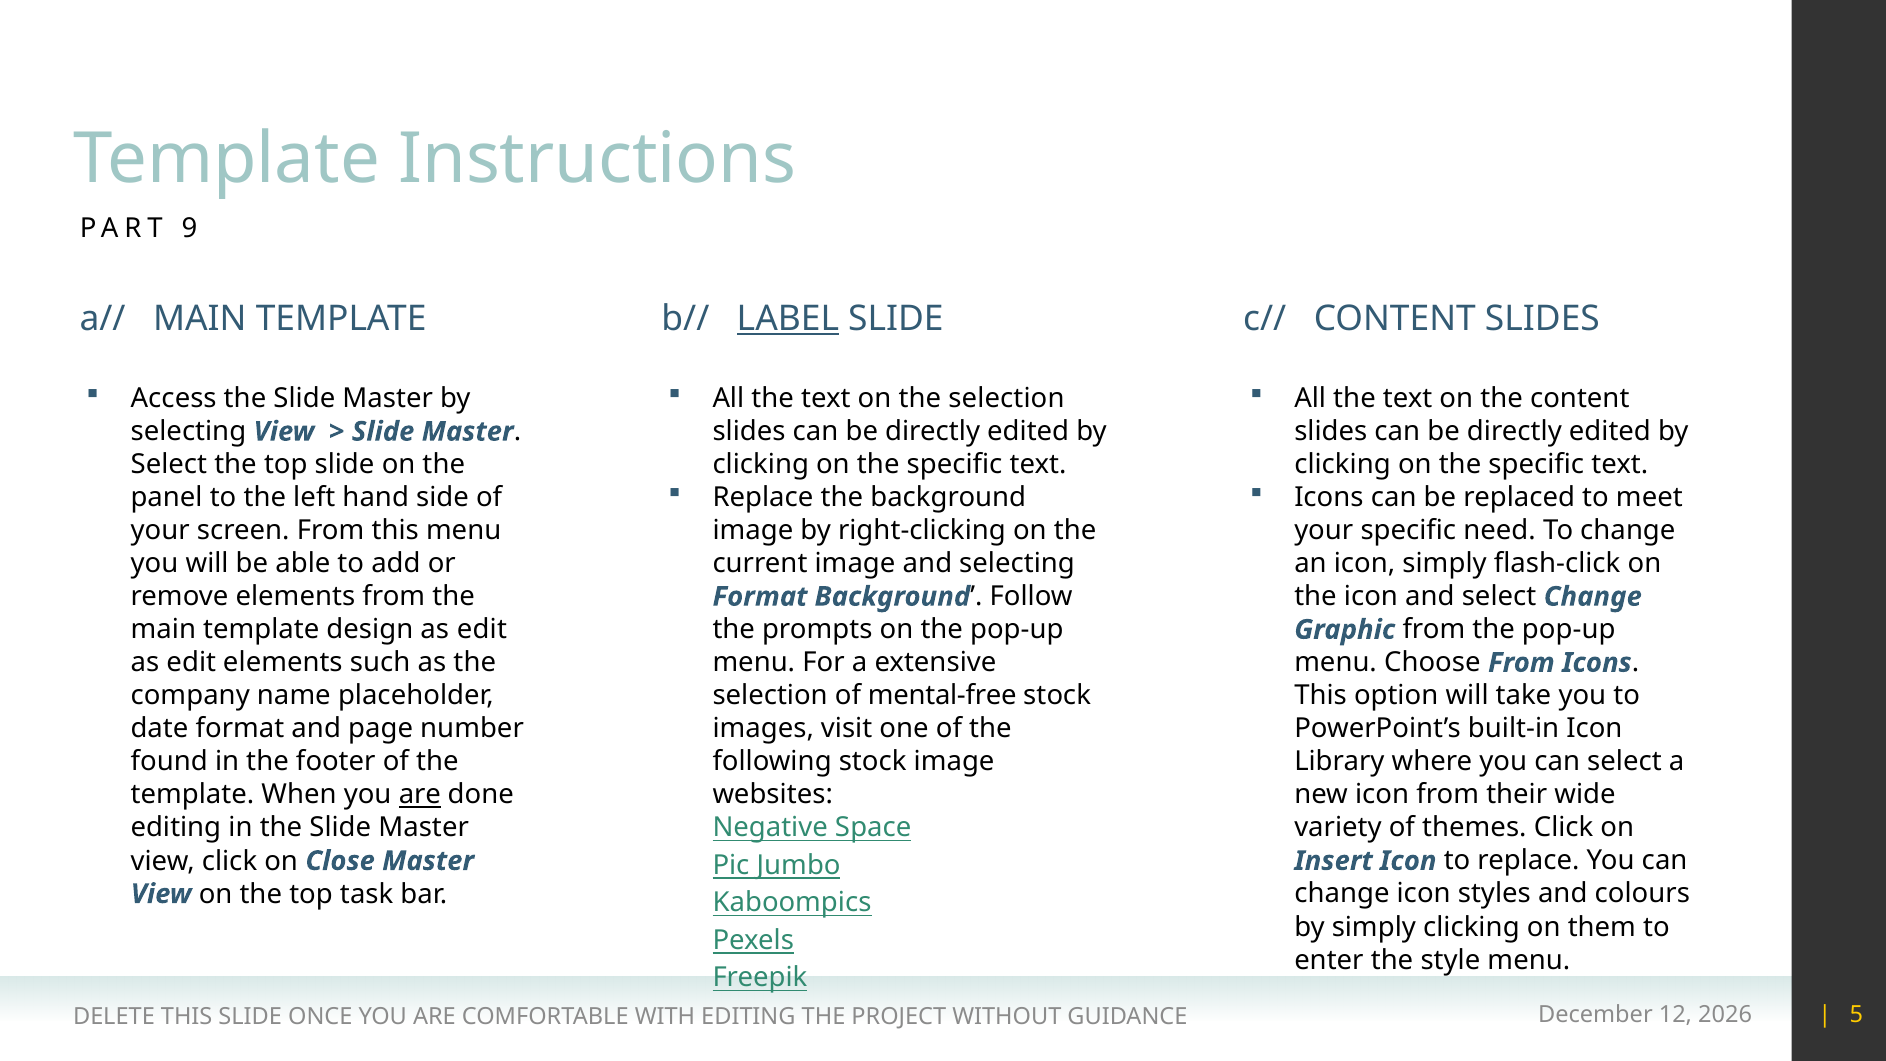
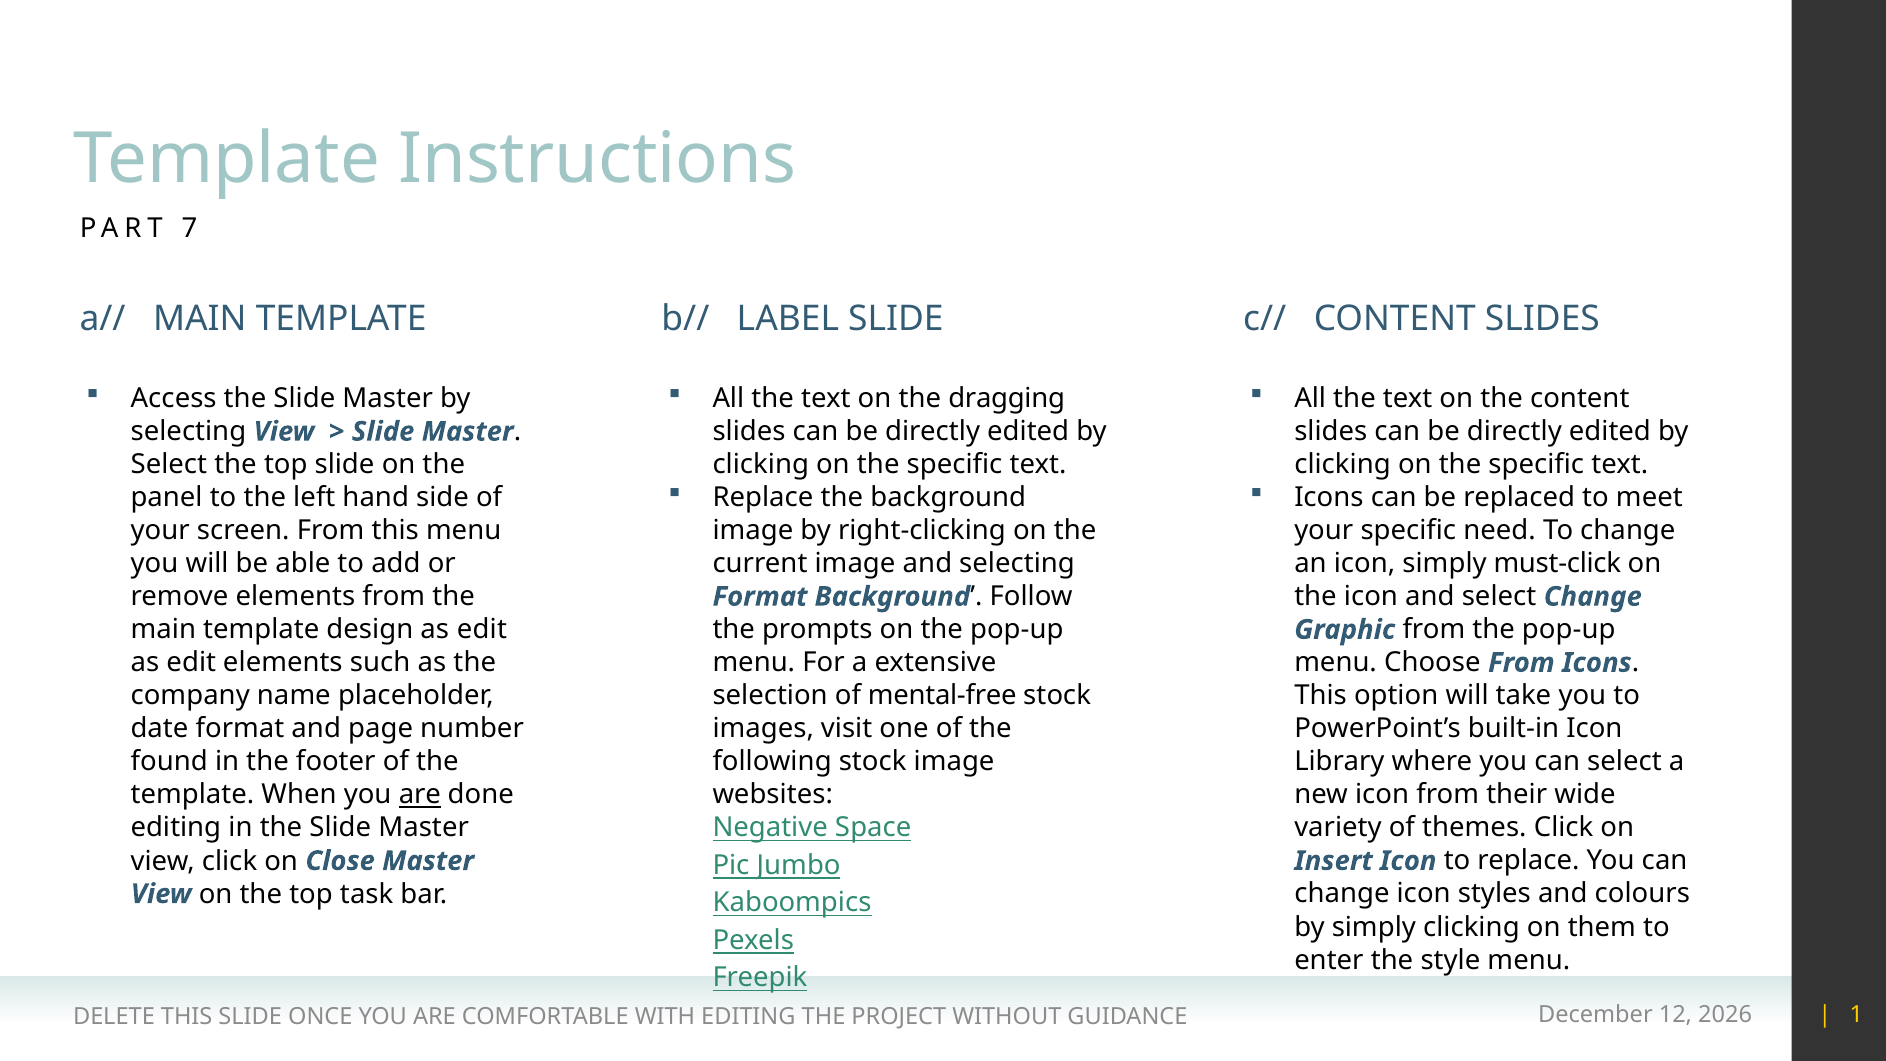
9: 9 -> 7
LABEL underline: present -> none
the selection: selection -> dragging
flash-click: flash-click -> must-click
5: 5 -> 1
